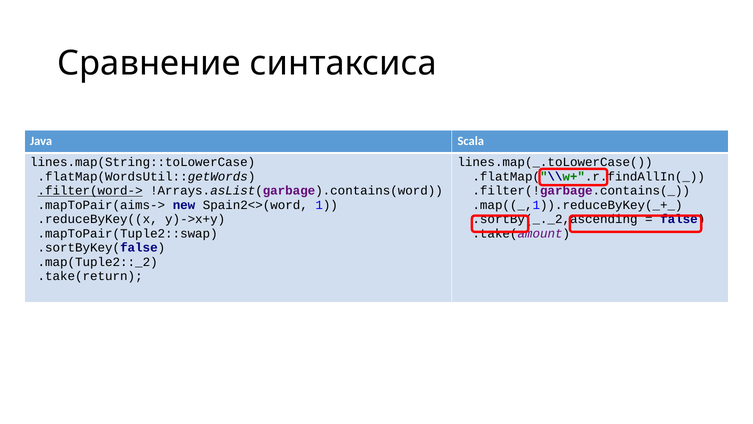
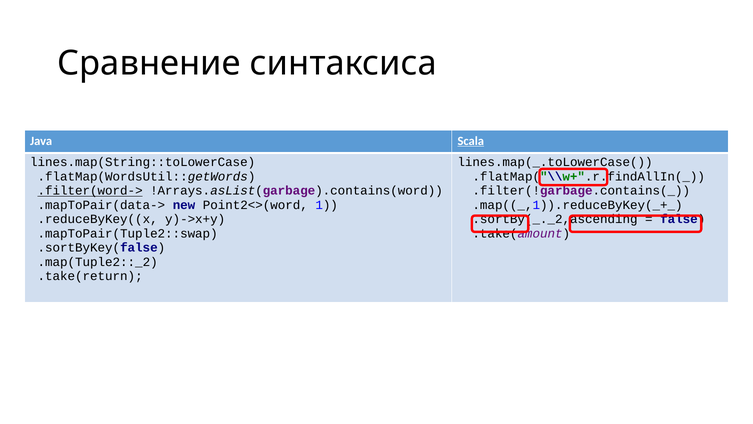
Scala underline: none -> present
.mapToPair(aims->: .mapToPair(aims-> -> .mapToPair(data->
Spain2<>(word: Spain2<>(word -> Point2<>(word
